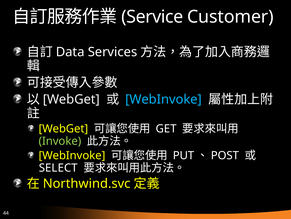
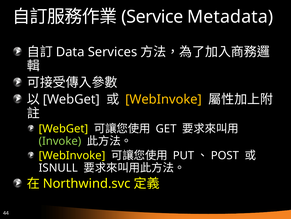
Customer: Customer -> Metadata
WebInvoke at (164, 99) colour: light blue -> yellow
SELECT: SELECT -> ISNULL
